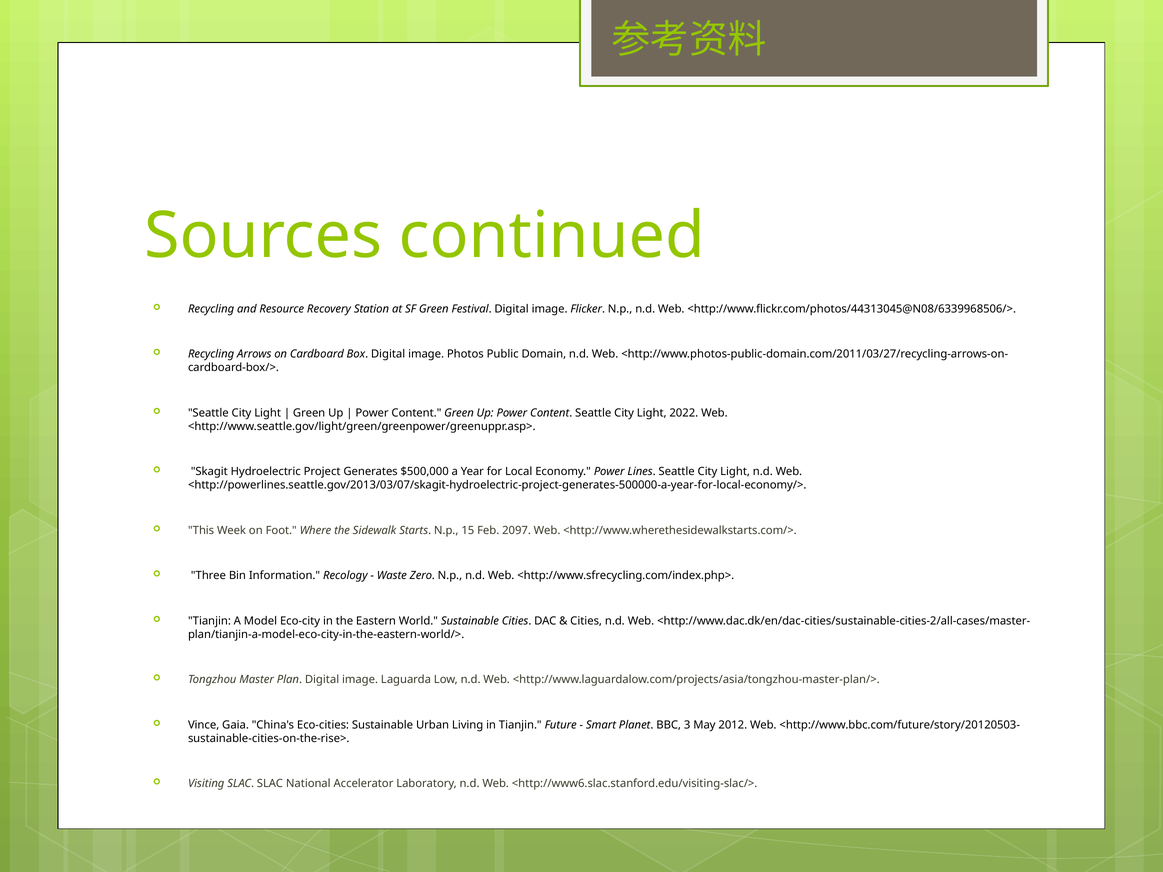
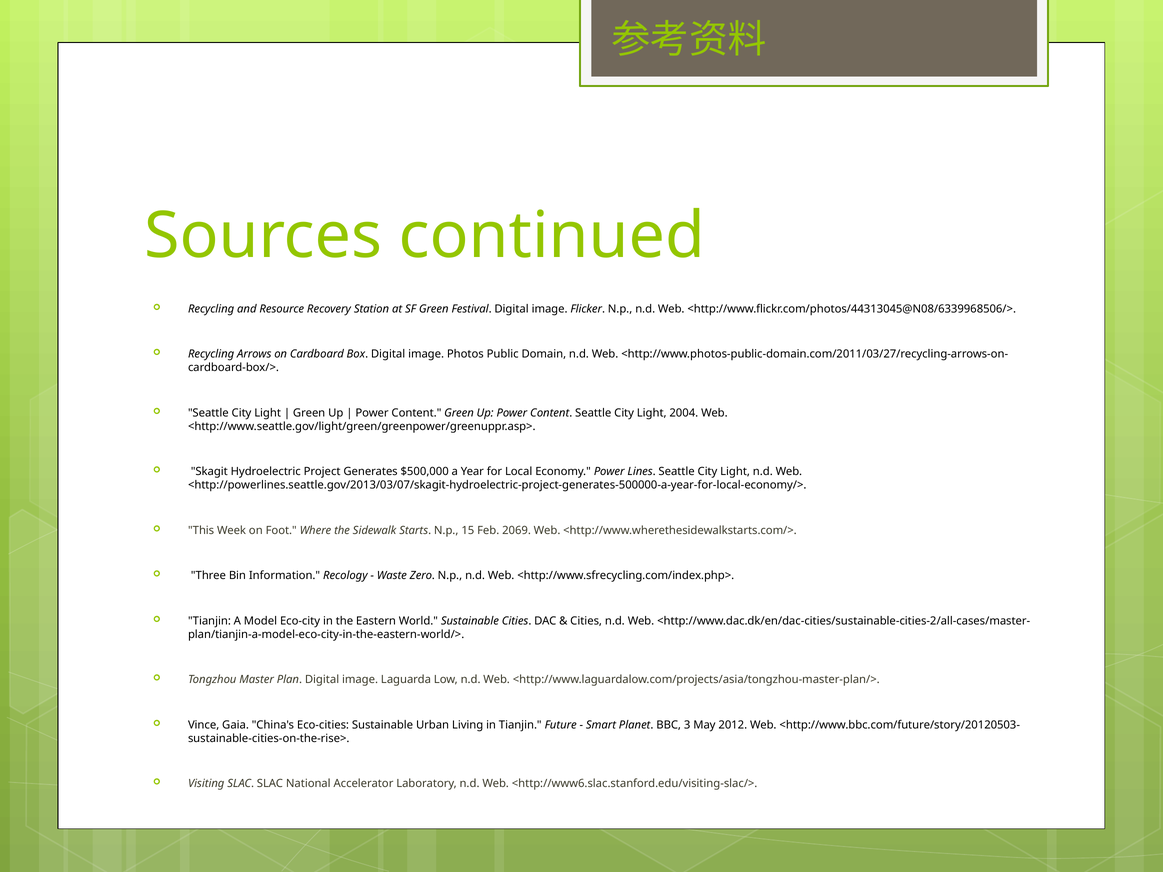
2022: 2022 -> 2004
2097: 2097 -> 2069
